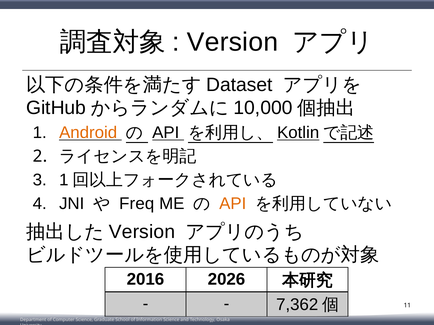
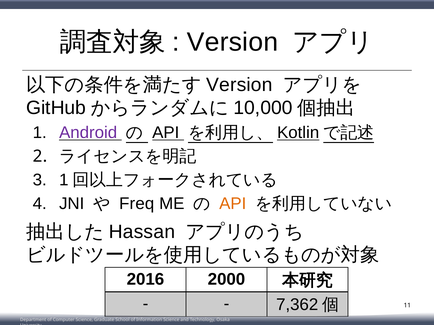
Dataset at (239, 85): Dataset -> Version
Android colour: orange -> purple
Version at (142, 232): Version -> Hassan
2026: 2026 -> 2000
